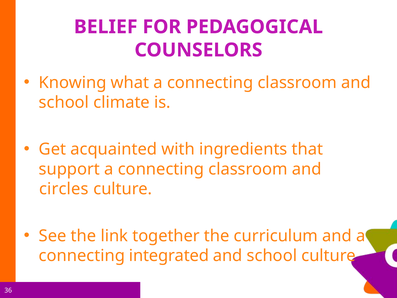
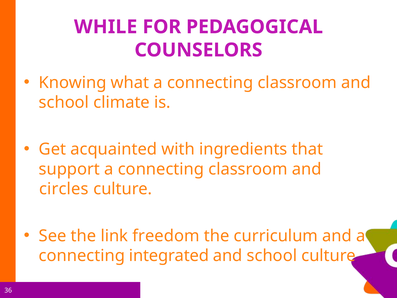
BELIEF: BELIEF -> WHILE
together: together -> freedom
